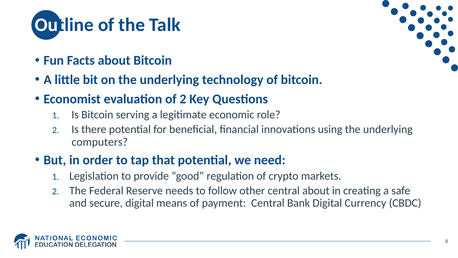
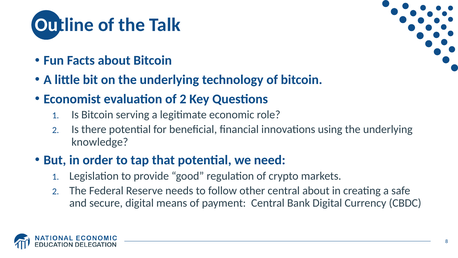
computers: computers -> knowledge
